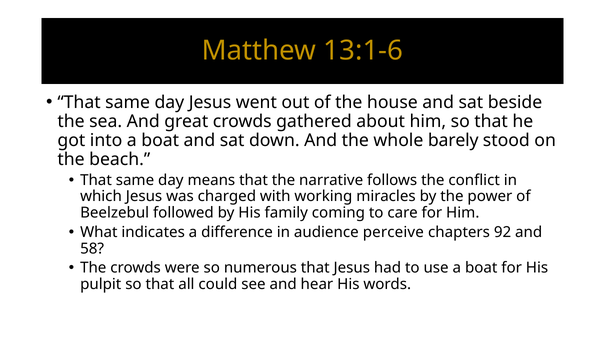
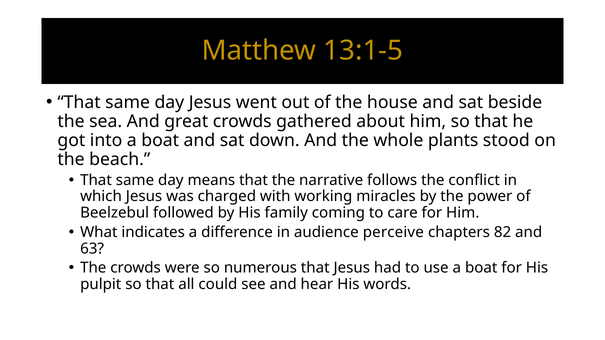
13:1-6: 13:1-6 -> 13:1-5
barely: barely -> plants
92: 92 -> 82
58: 58 -> 63
